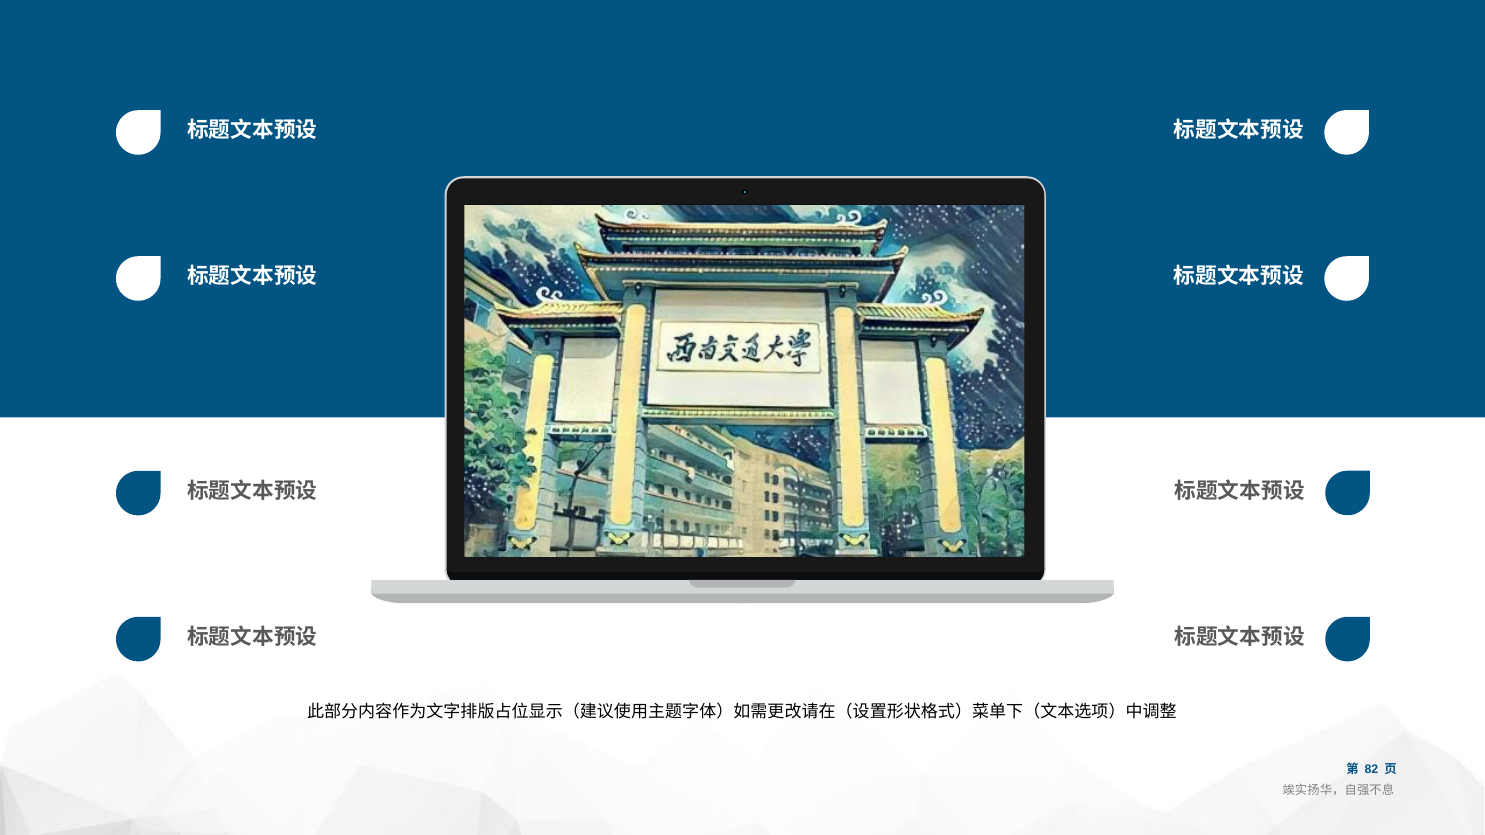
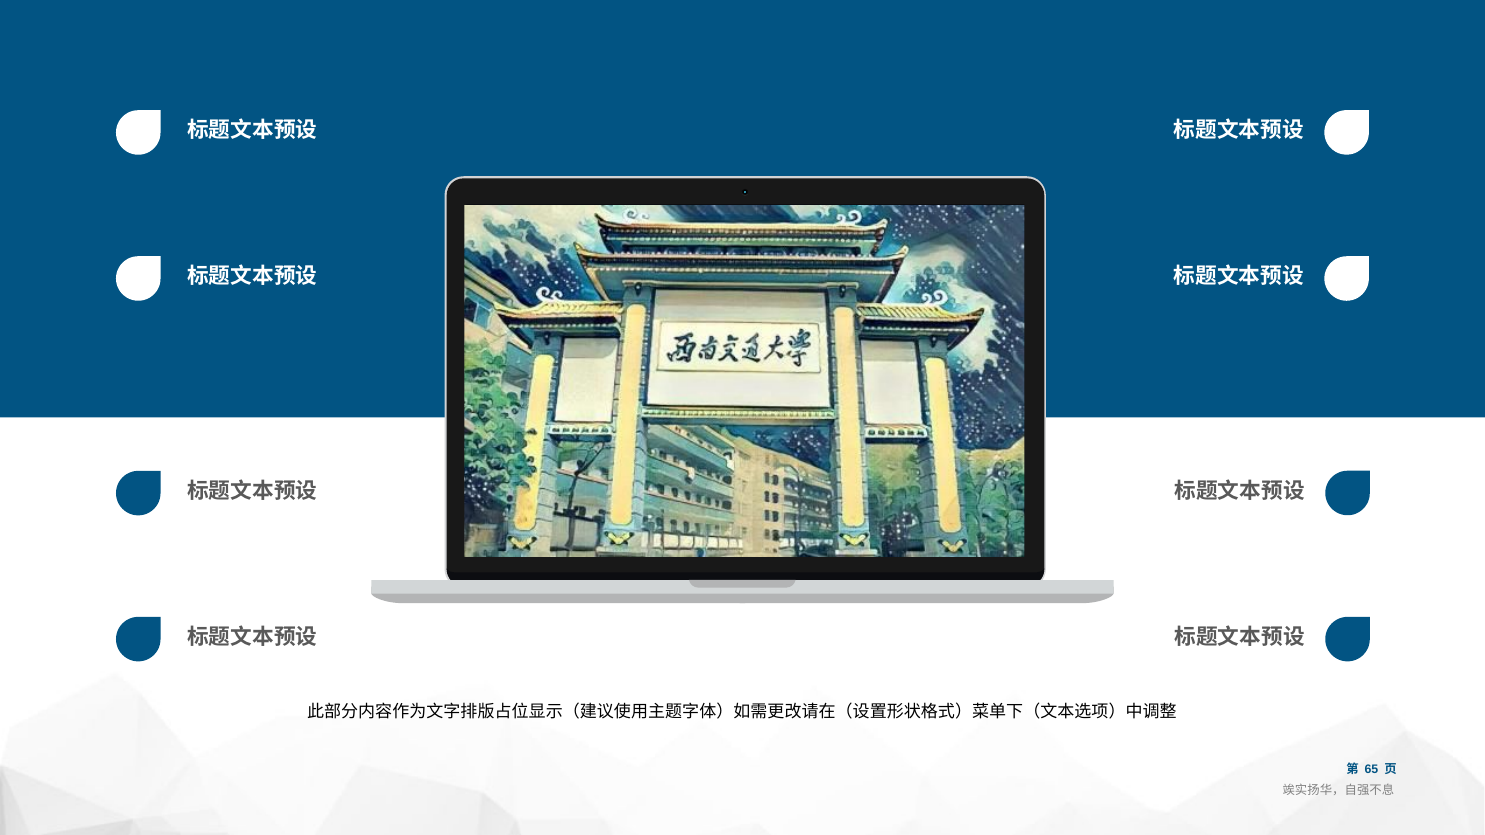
82: 82 -> 65
